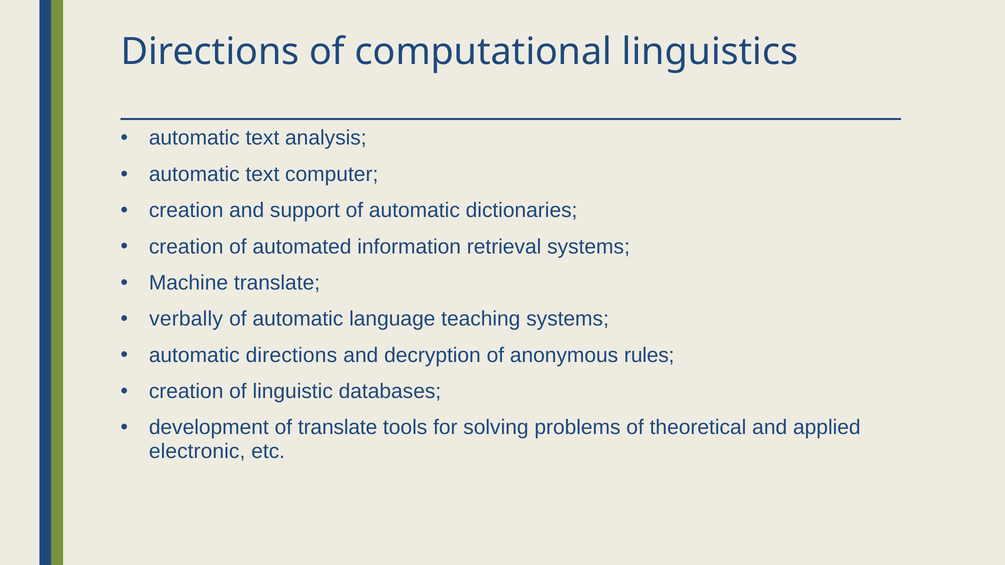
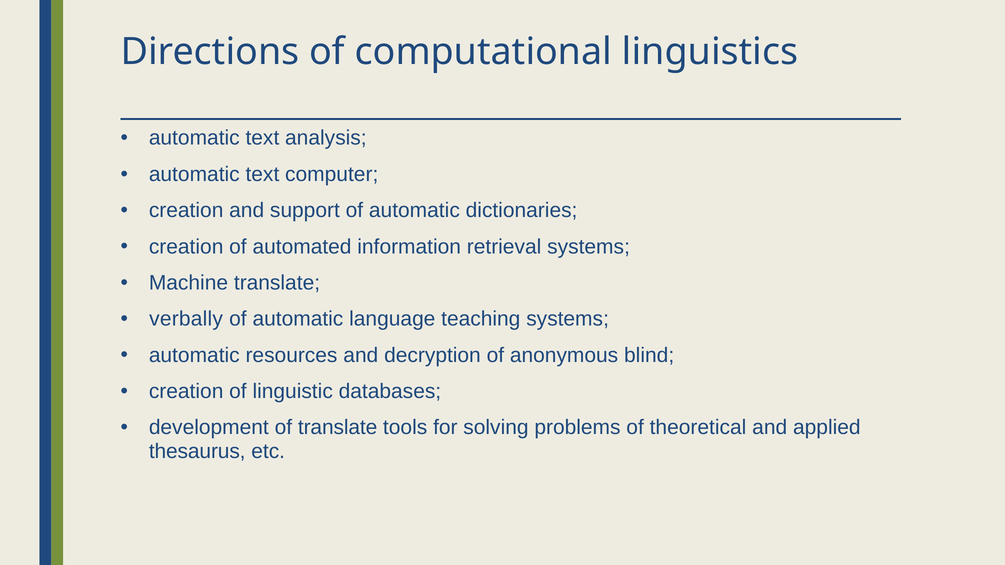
automatic directions: directions -> resources
rules: rules -> blind
electronic: electronic -> thesaurus
